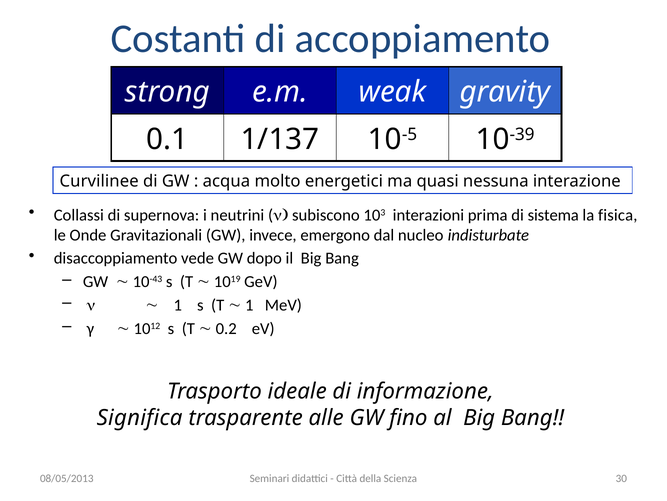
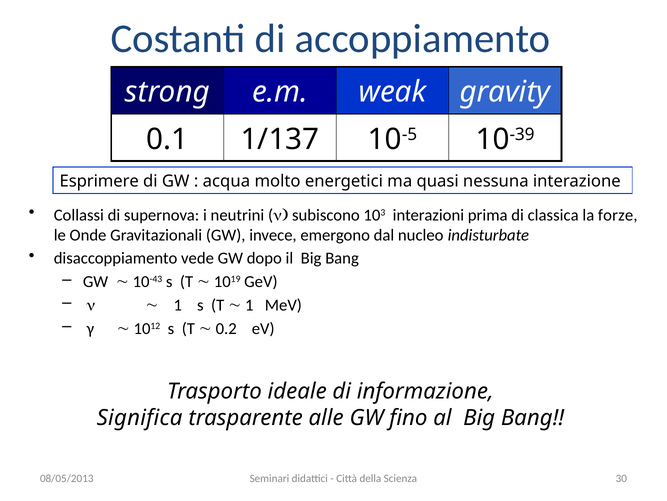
Curvilinee: Curvilinee -> Esprimere
sistema: sistema -> classica
fisica: fisica -> forze
